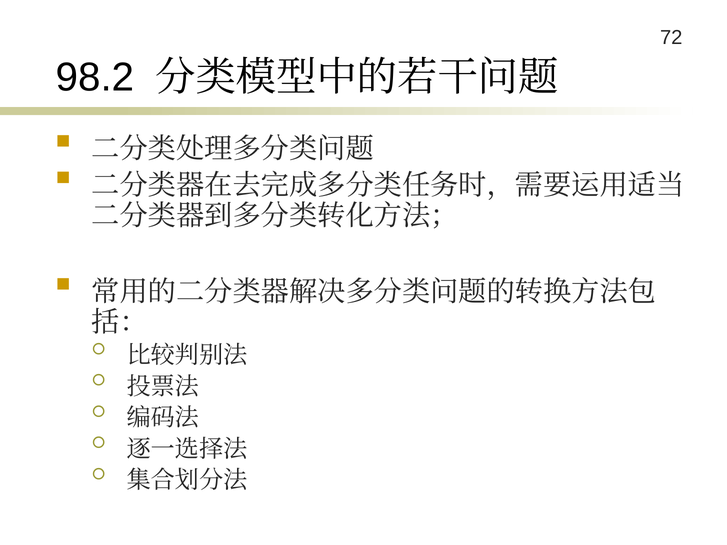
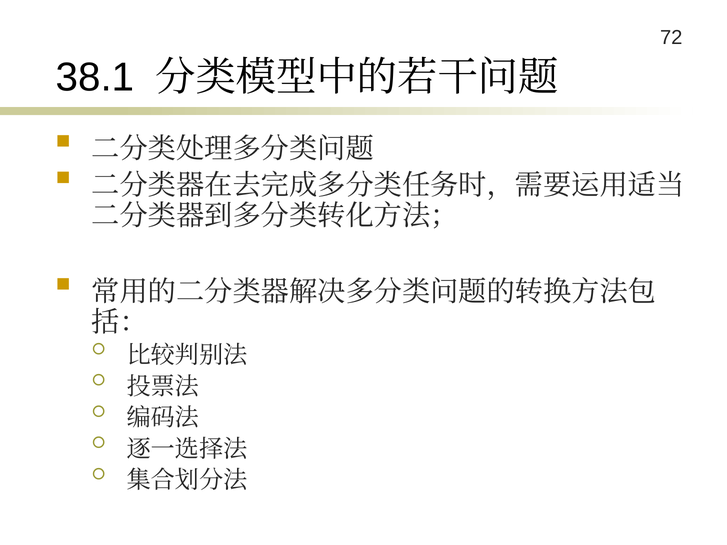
98.2: 98.2 -> 38.1
